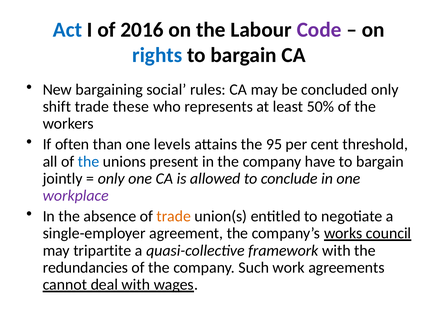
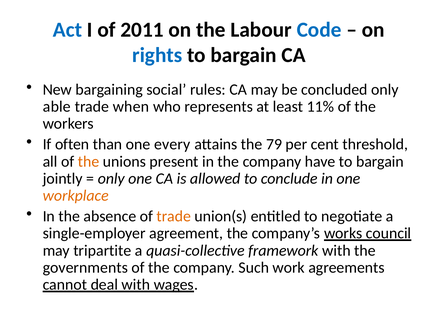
2016: 2016 -> 2011
Code colour: purple -> blue
shift: shift -> able
these: these -> when
50%: 50% -> 11%
levels: levels -> every
95: 95 -> 79
the at (89, 161) colour: blue -> orange
workplace colour: purple -> orange
redundancies: redundancies -> governments
